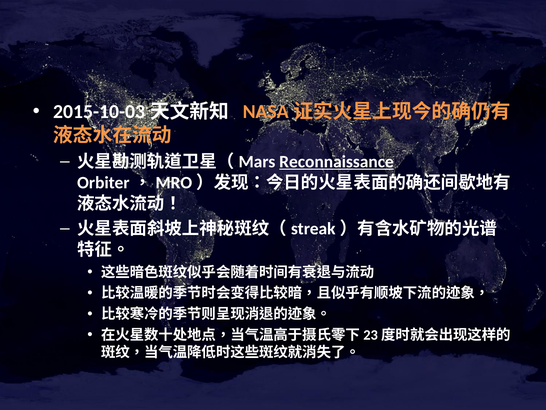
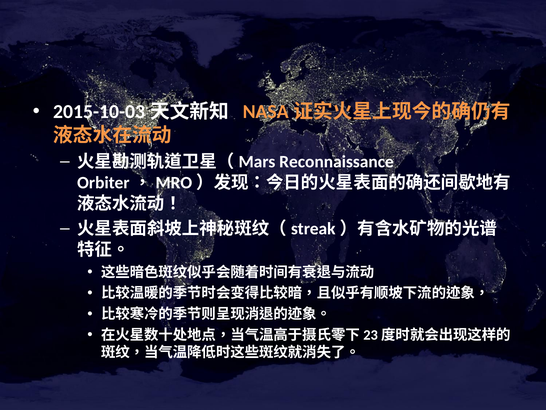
Reconnaissance underline: present -> none
